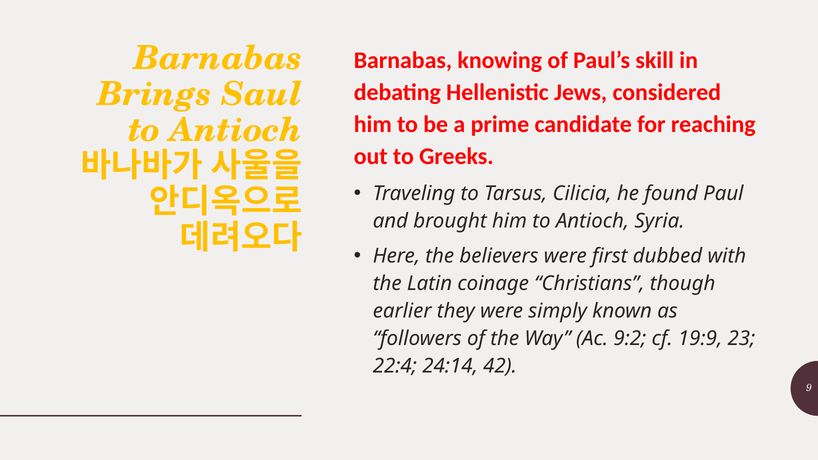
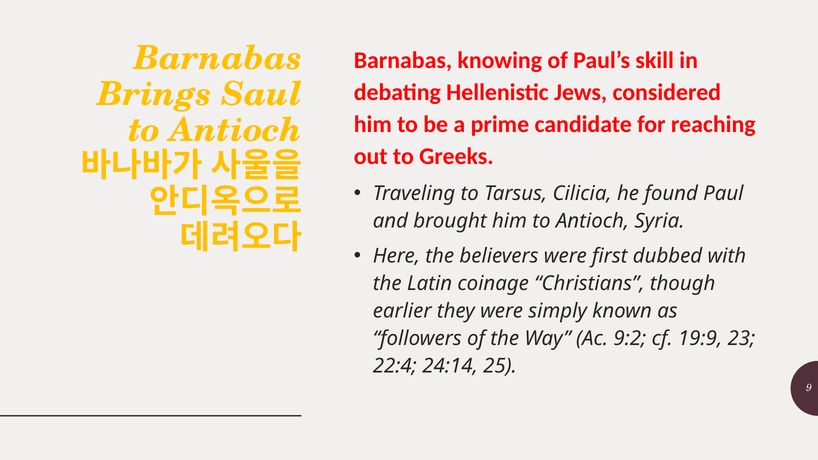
42: 42 -> 25
